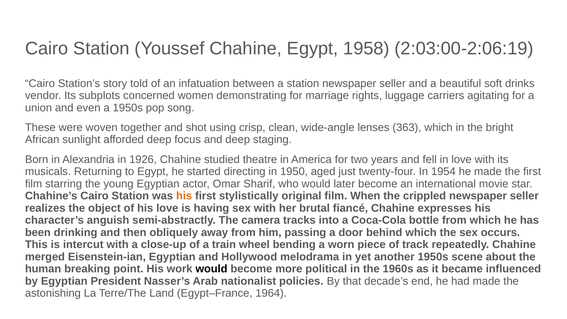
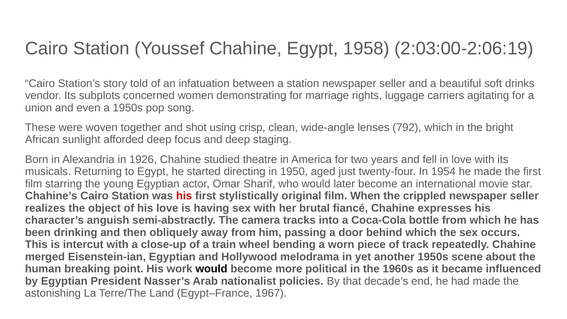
363: 363 -> 792
his at (184, 196) colour: orange -> red
1964: 1964 -> 1967
